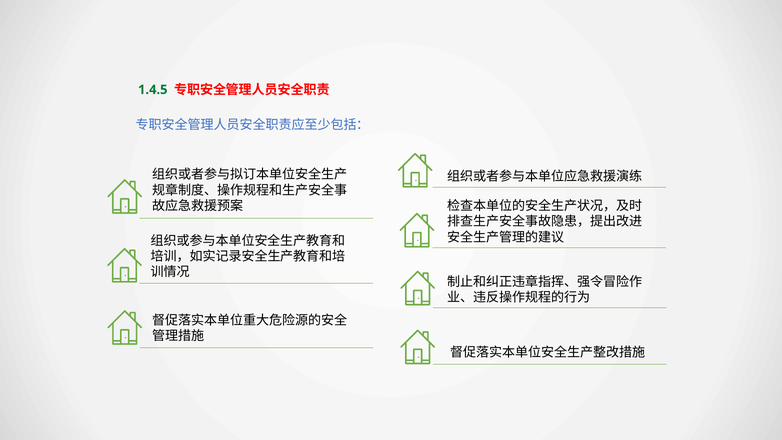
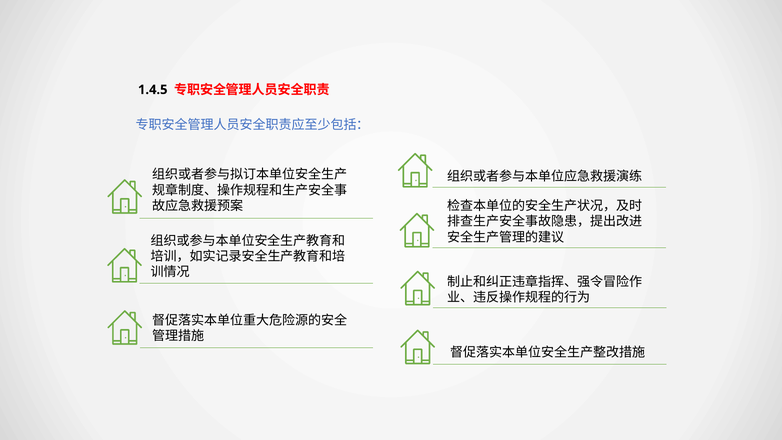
1.4.5 colour: green -> black
